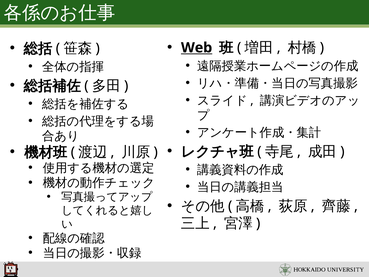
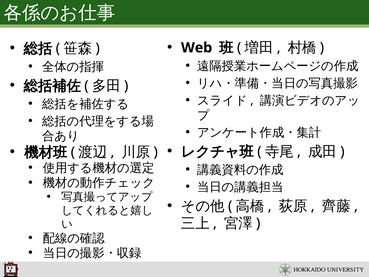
Web underline: present -> none
